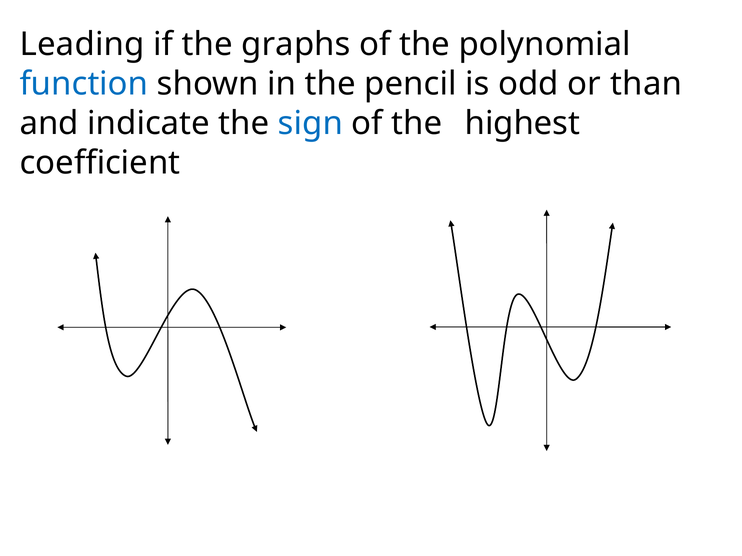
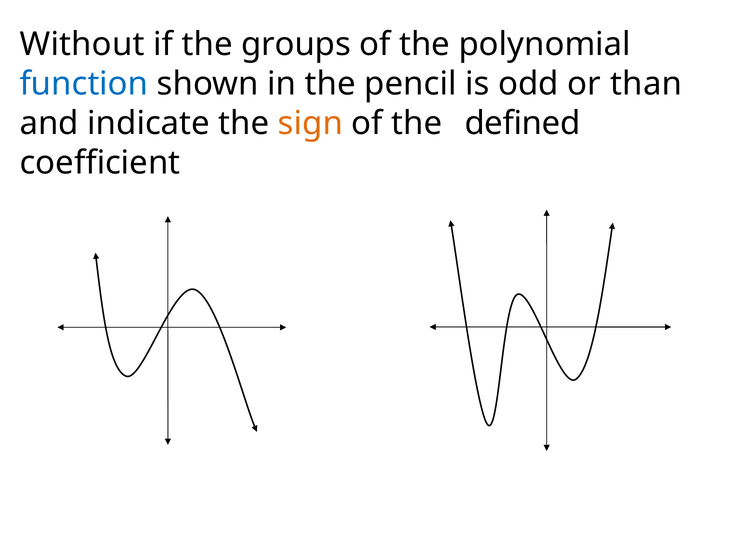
Leading: Leading -> Without
graphs: graphs -> groups
sign colour: blue -> orange
highest: highest -> defined
